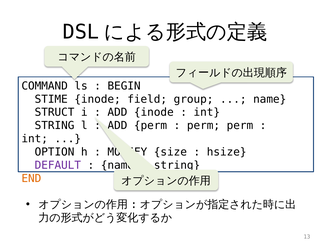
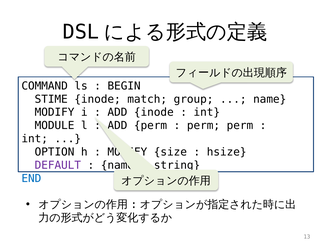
field: field -> match
STRUCT at (55, 112): STRUCT -> MODIFY
STRING at (55, 125): STRING -> MODULE
END colour: orange -> blue
